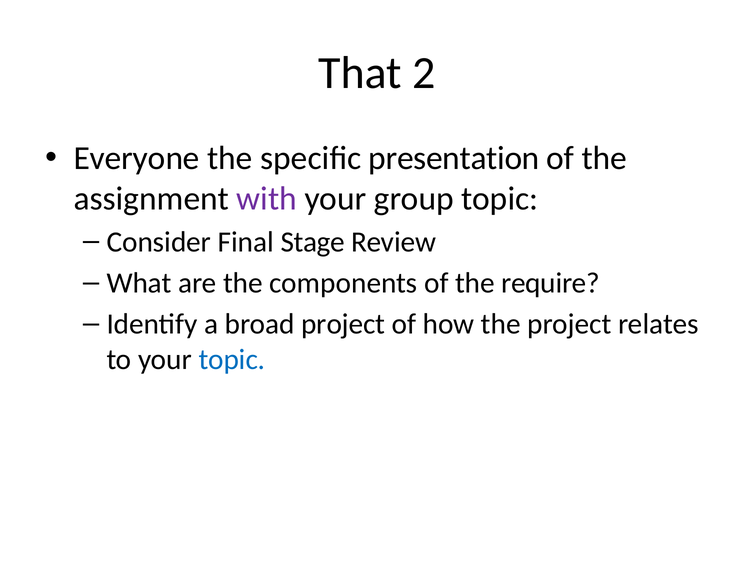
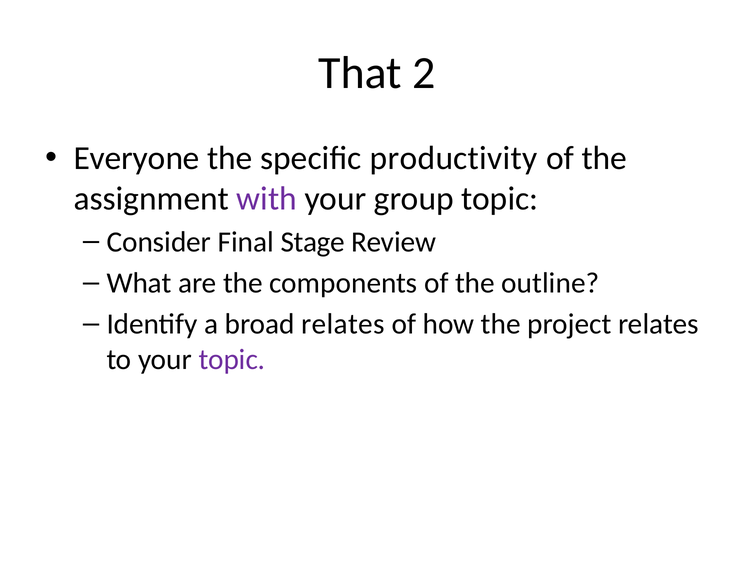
presentation: presentation -> productivity
require: require -> outline
broad project: project -> relates
topic at (232, 359) colour: blue -> purple
